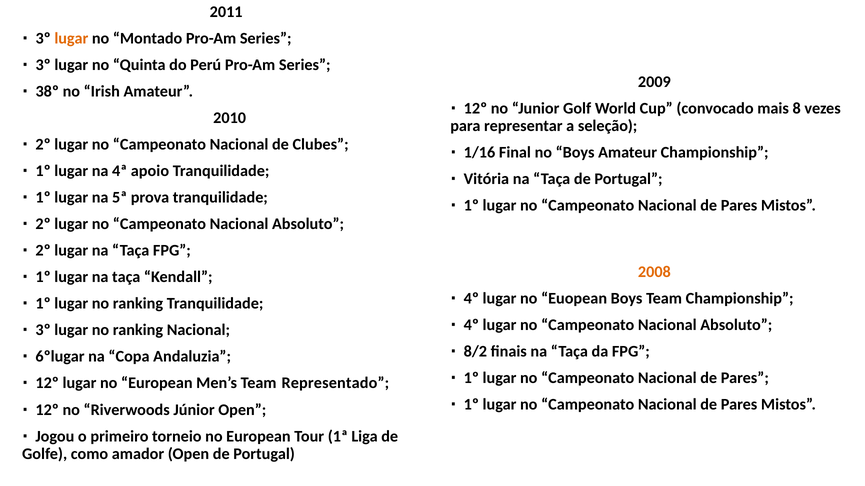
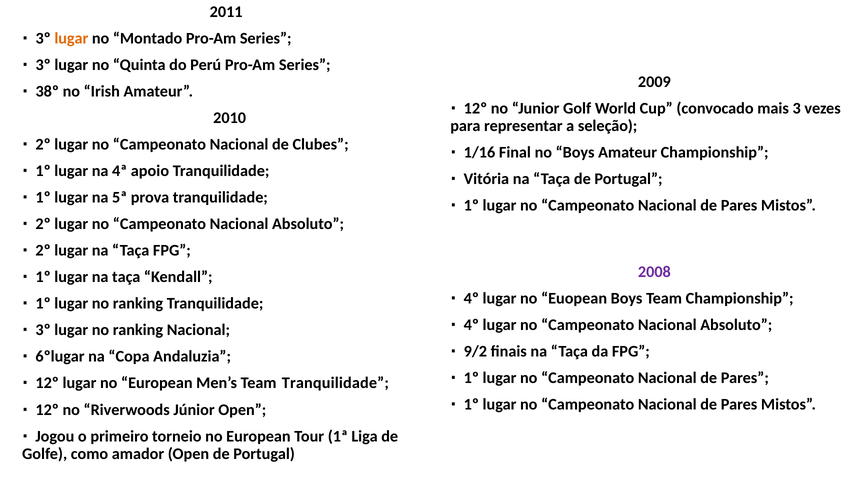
8: 8 -> 3
2008 colour: orange -> purple
8/2: 8/2 -> 9/2
Team Representado: Representado -> Tranquilidade
